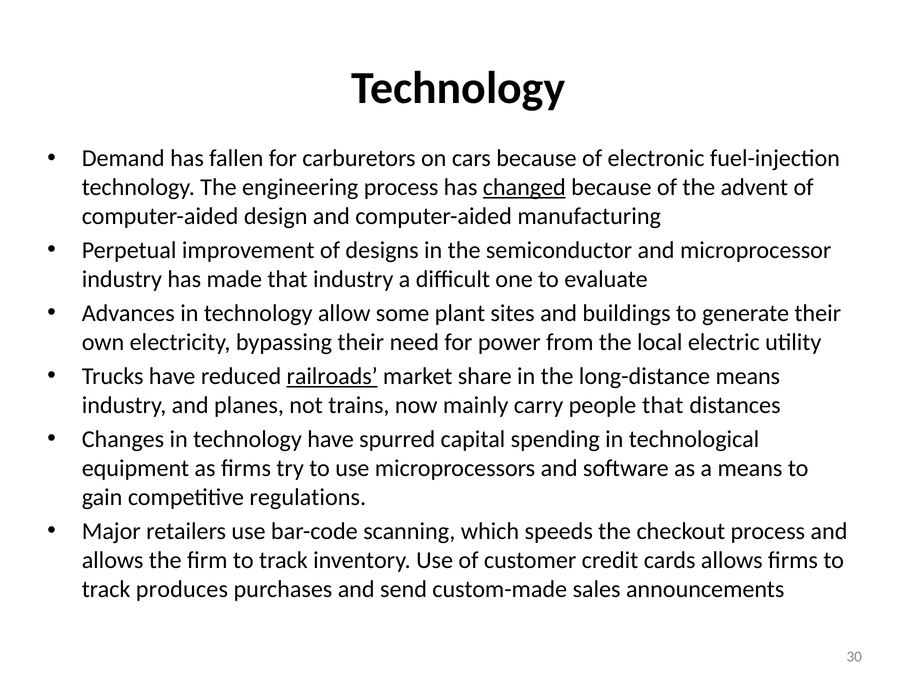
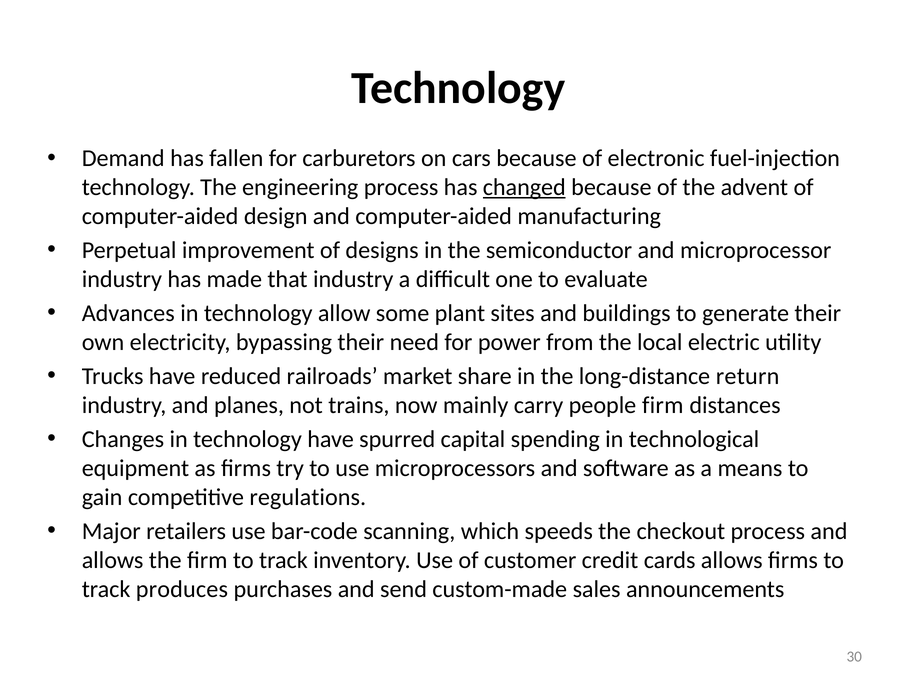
railroads underline: present -> none
long-distance means: means -> return
people that: that -> firm
